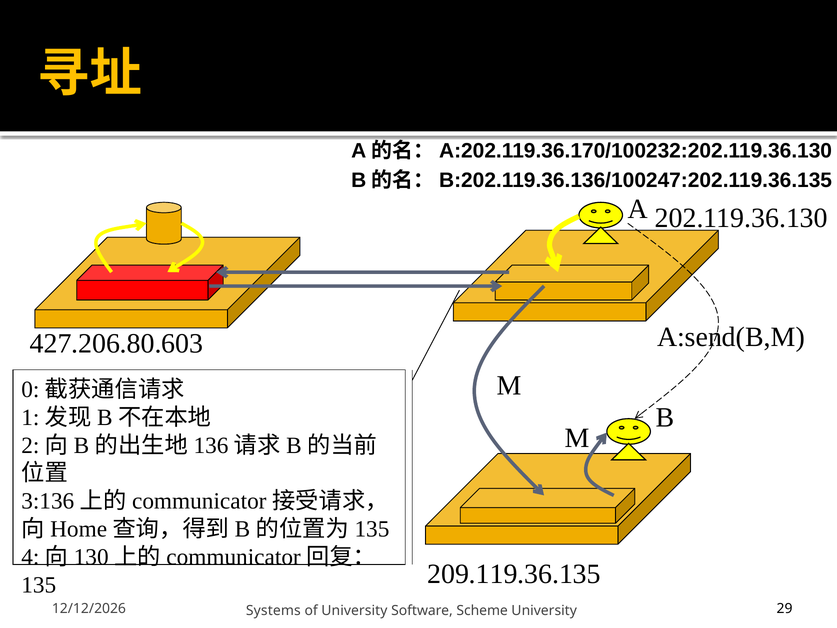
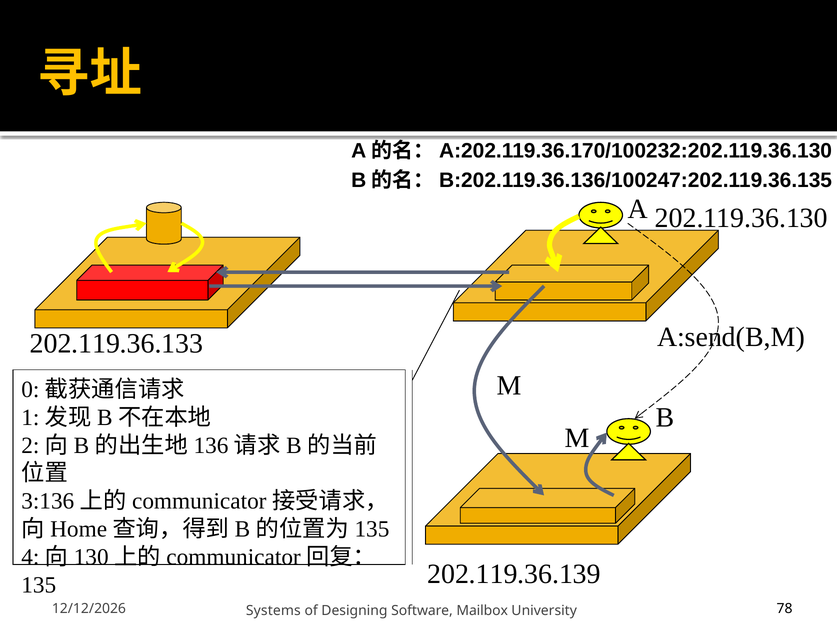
427.206.80.603: 427.206.80.603 -> 202.119.36.133
209.119.36.135: 209.119.36.135 -> 202.119.36.139
of University: University -> Designing
Scheme: Scheme -> Mailbox
29: 29 -> 78
